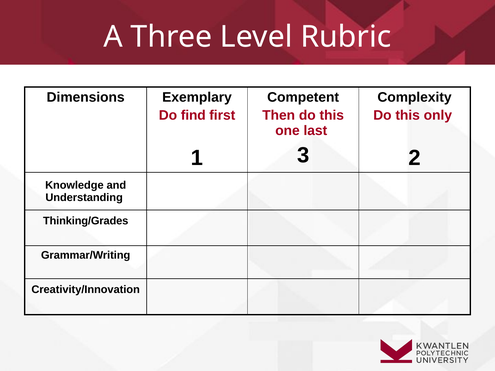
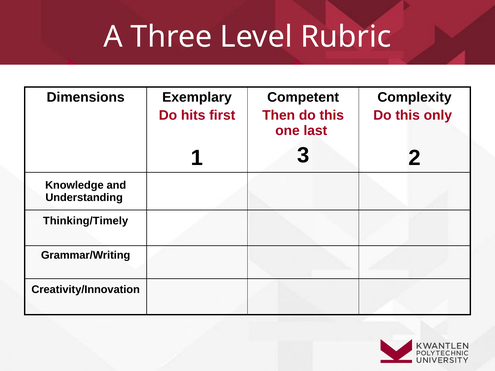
find: find -> hits
Thinking/Grades: Thinking/Grades -> Thinking/Timely
